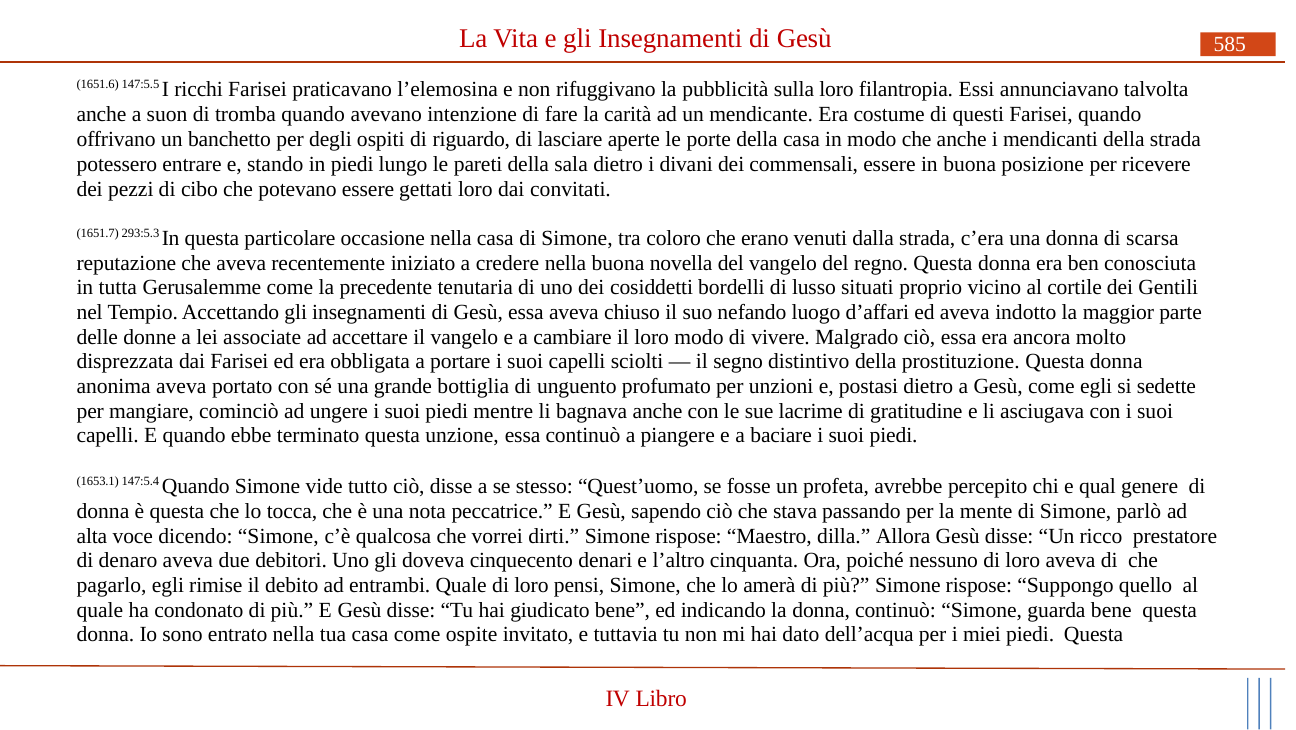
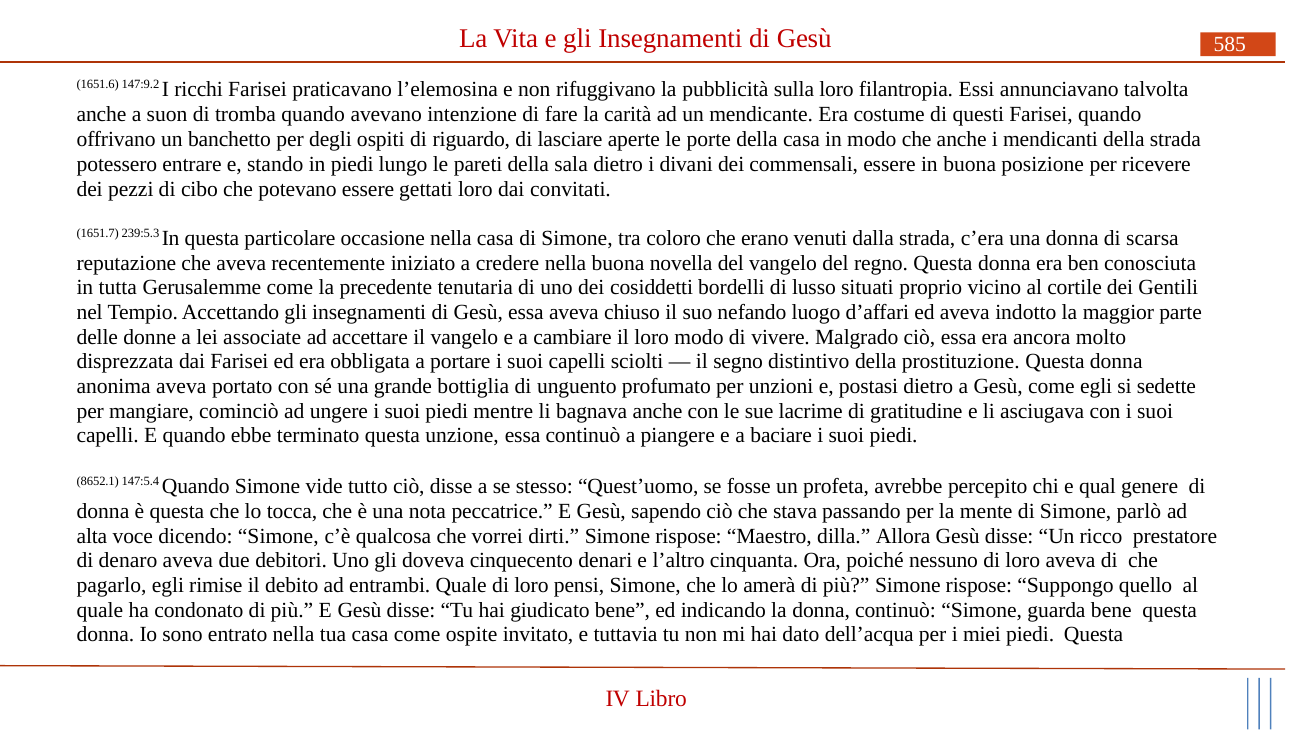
147:5.5: 147:5.5 -> 147:9.2
293:5.3: 293:5.3 -> 239:5.3
1653.1: 1653.1 -> 8652.1
